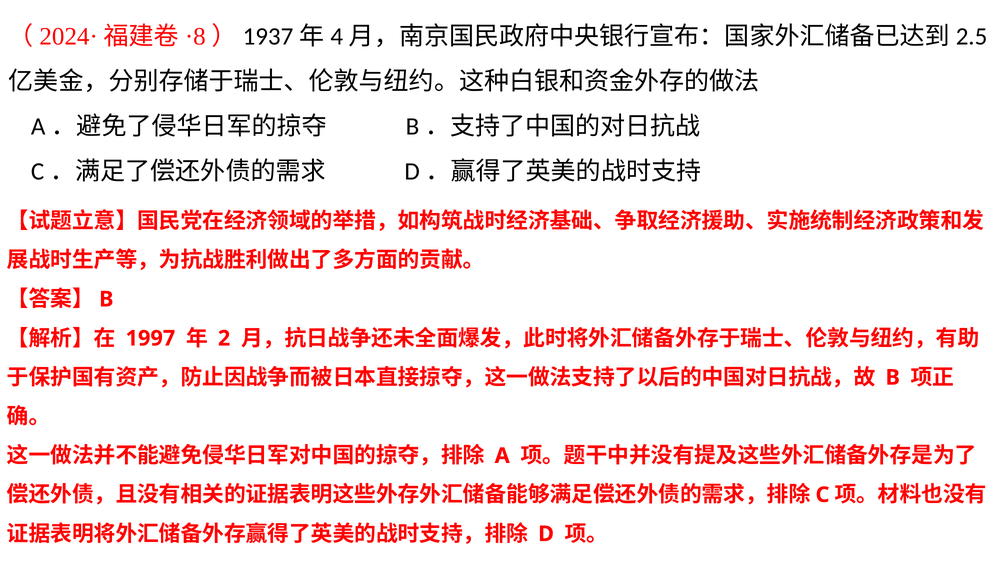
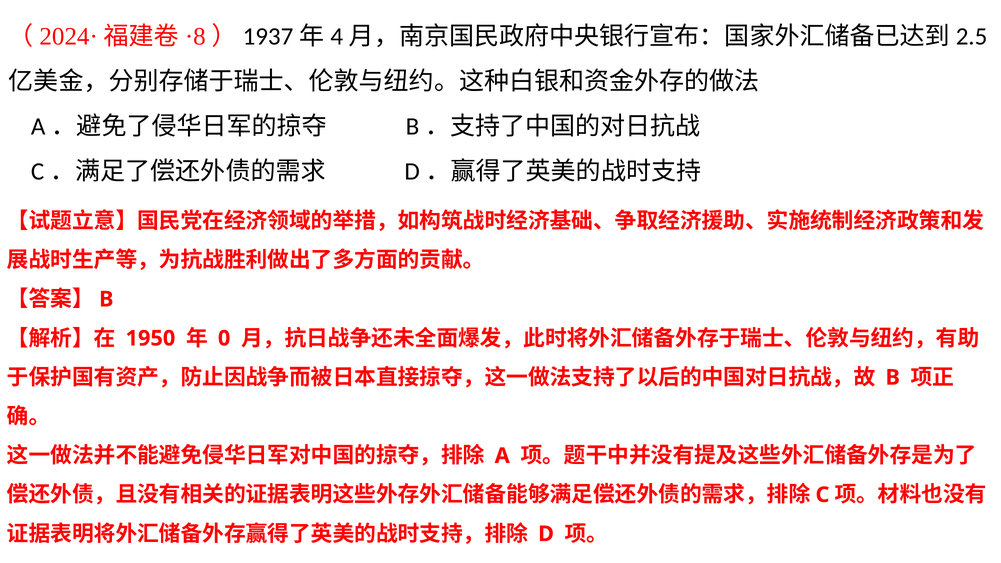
1997: 1997 -> 1950
2: 2 -> 0
